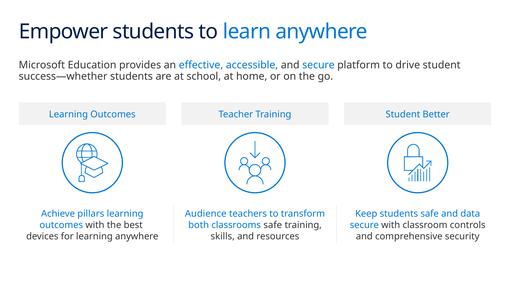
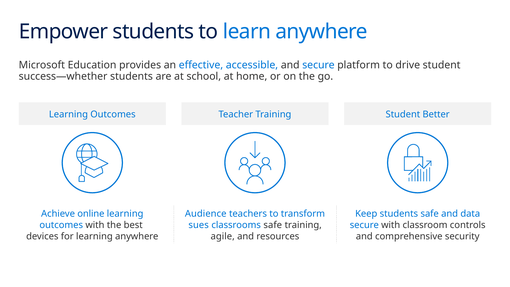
pillars: pillars -> online
both: both -> sues
skills: skills -> agile
